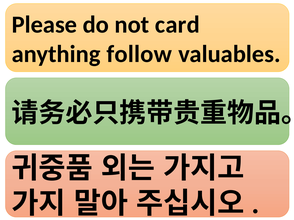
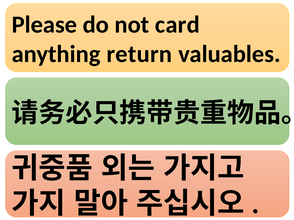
follow: follow -> return
